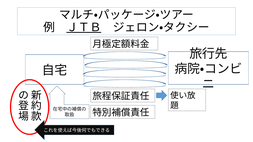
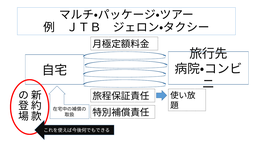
ＪＴＢ underline: present -> none
